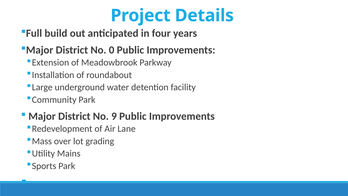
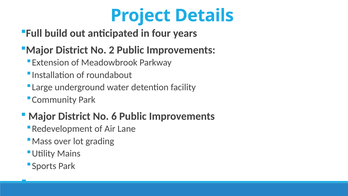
0: 0 -> 2
9: 9 -> 6
